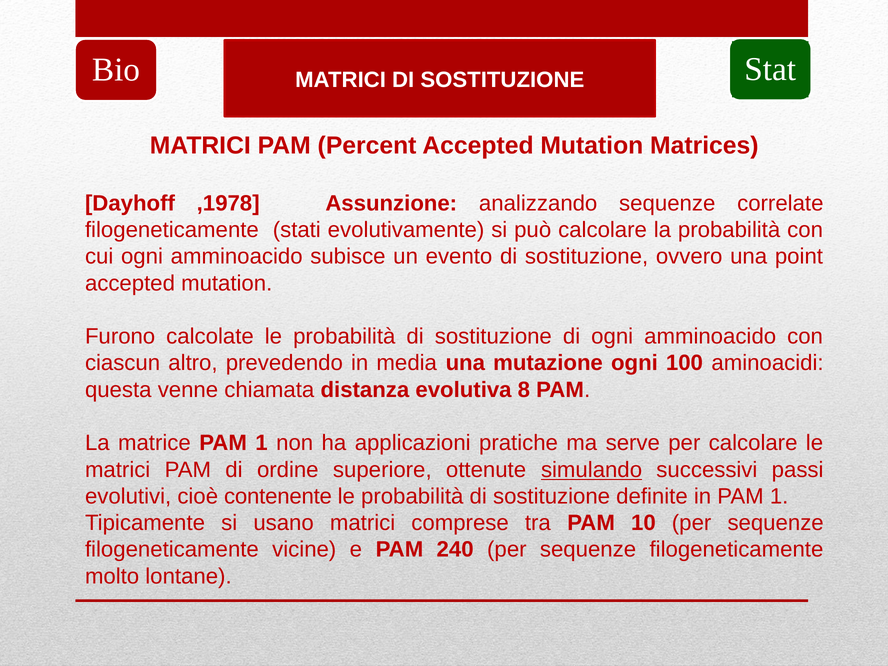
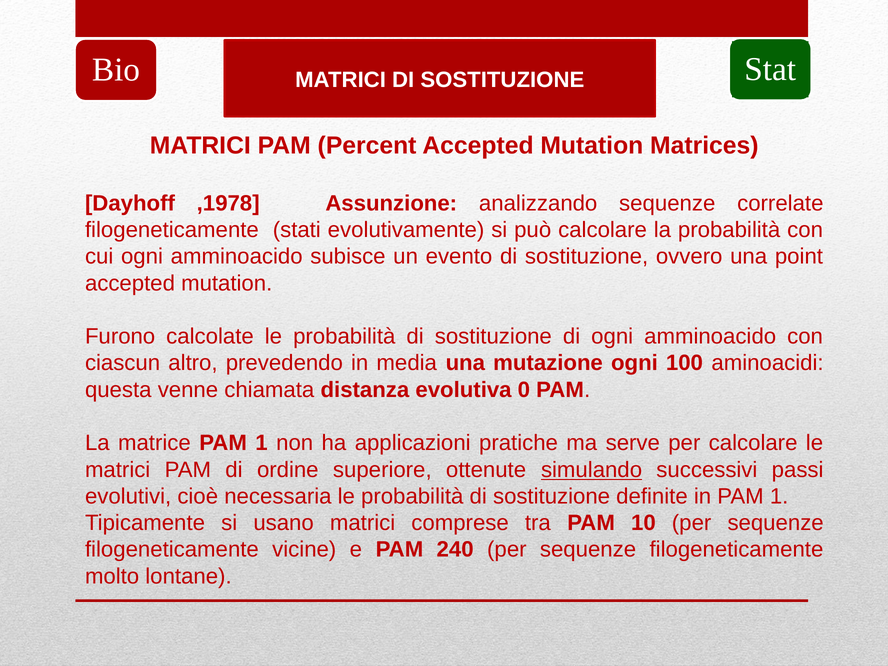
8: 8 -> 0
contenente: contenente -> necessaria
